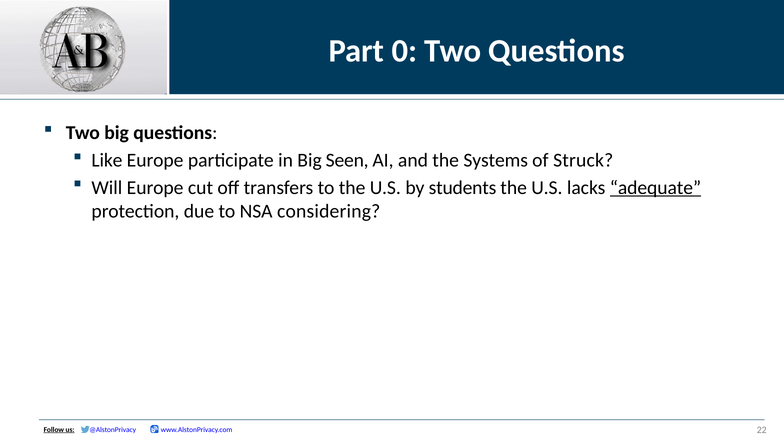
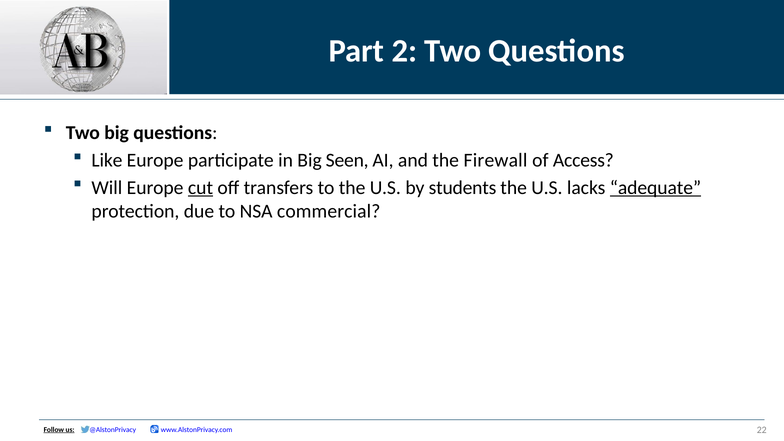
0: 0 -> 2
Systems: Systems -> Firewall
Struck: Struck -> Access
cut underline: none -> present
considering: considering -> commercial
